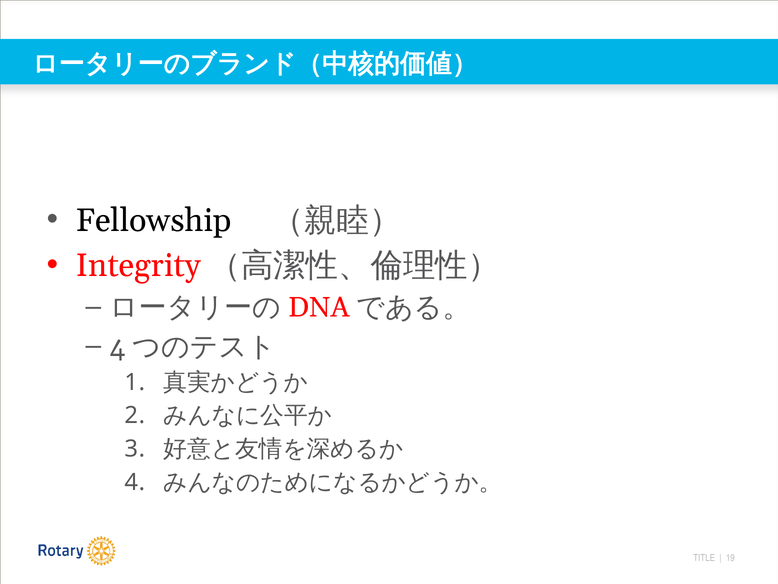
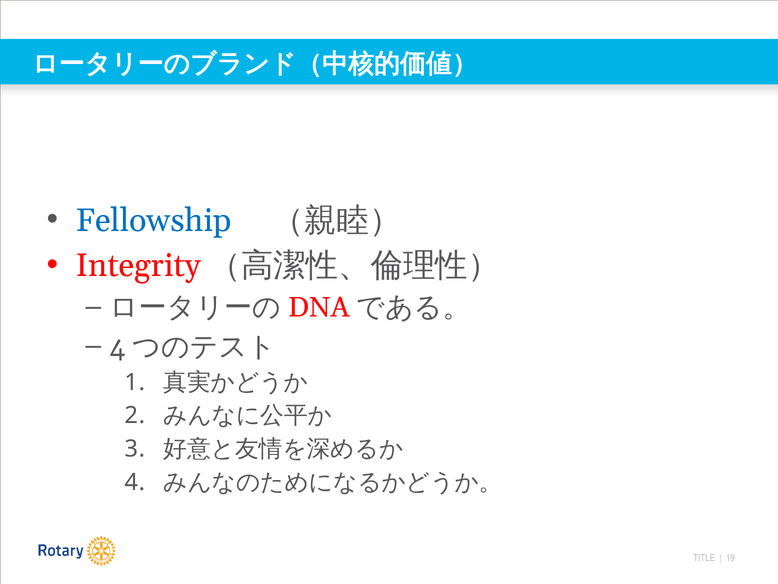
Fellowship colour: black -> blue
